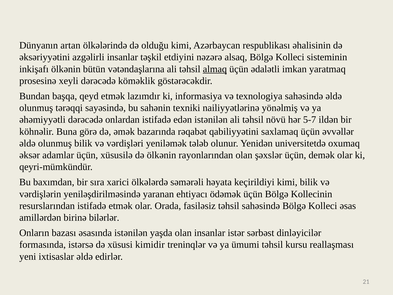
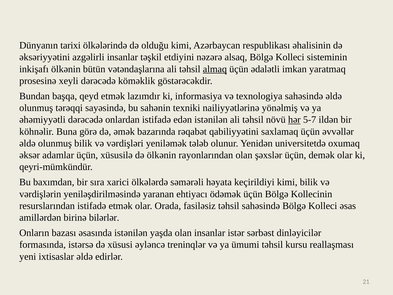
artan: artan -> tarixi
hər underline: none -> present
kimidir: kimidir -> əyləncə
